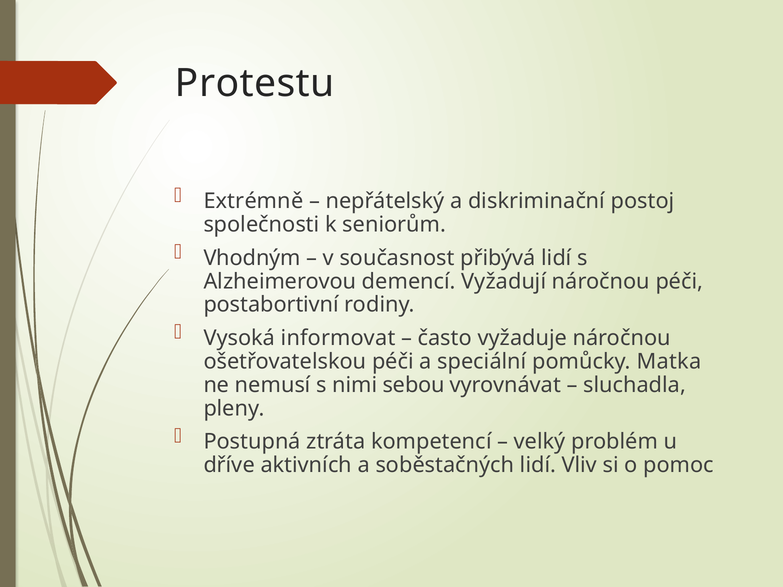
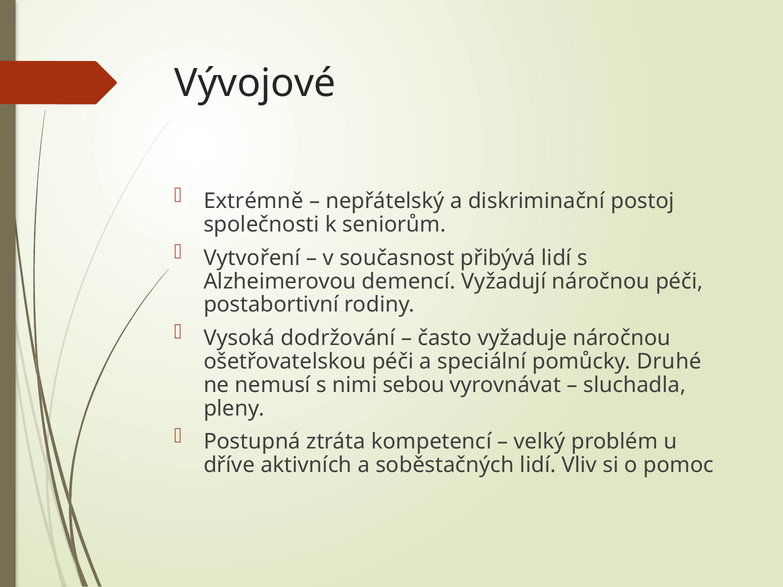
Protestu: Protestu -> Vývojové
Vhodným: Vhodným -> Vytvoření
informovat: informovat -> dodržování
Matka: Matka -> Druhé
